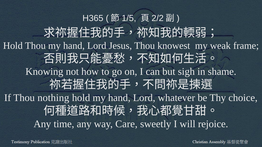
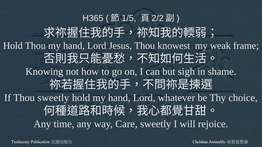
Thou nothing: nothing -> sweetly
